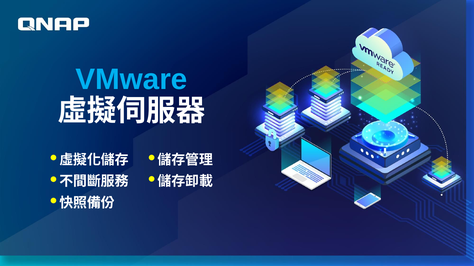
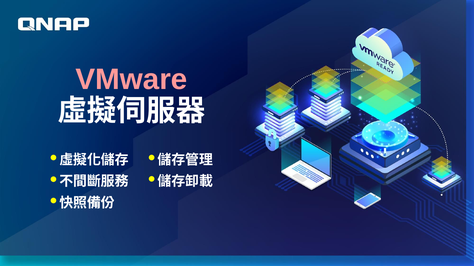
VMware colour: light blue -> pink
